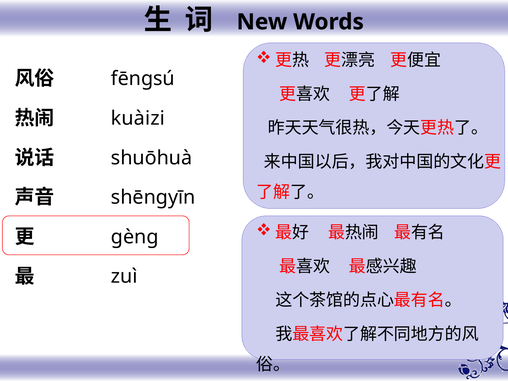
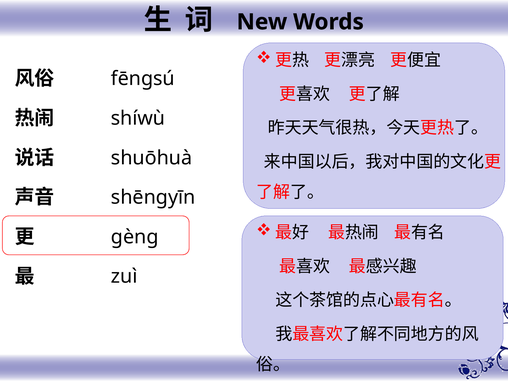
kuàizi: kuàizi -> shíwù
